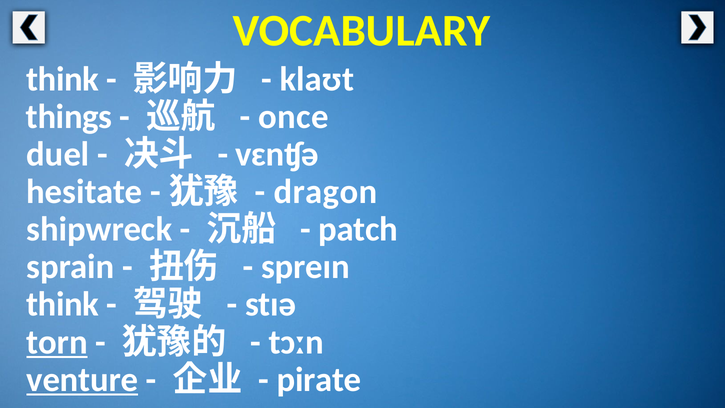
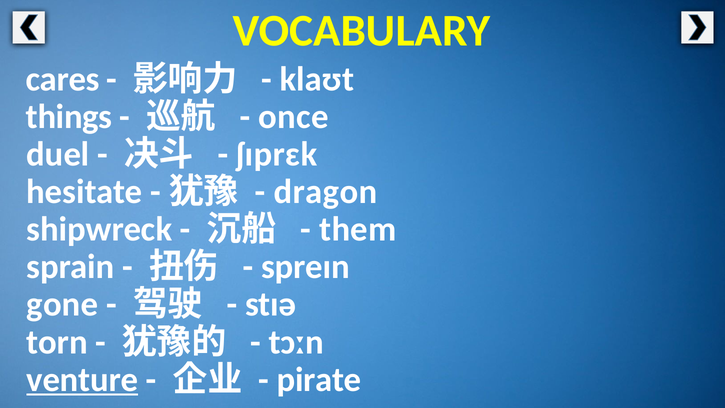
think at (63, 79): think -> cares
vɛnʧə: vɛnʧə -> ʃɪprɛk
patch: patch -> them
think at (63, 304): think -> gone
torn underline: present -> none
